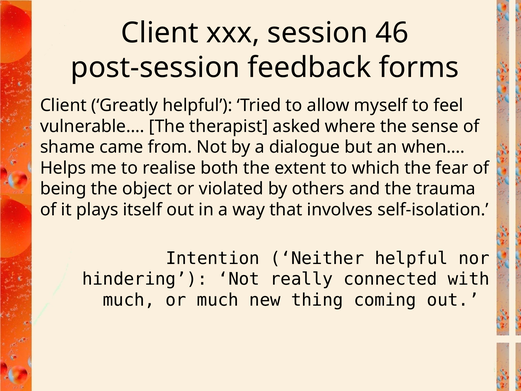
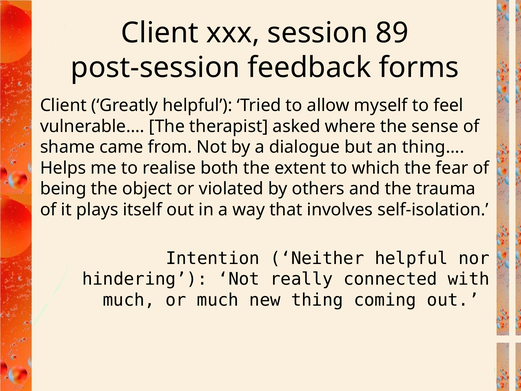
46: 46 -> 89
when…: when… -> thing…
